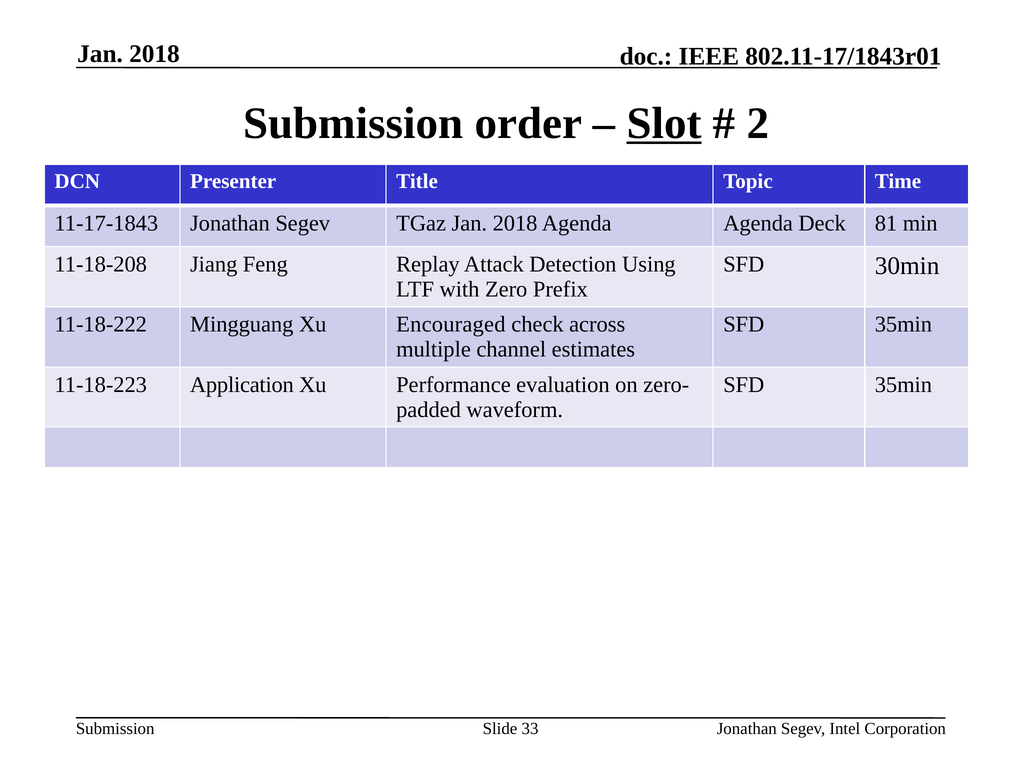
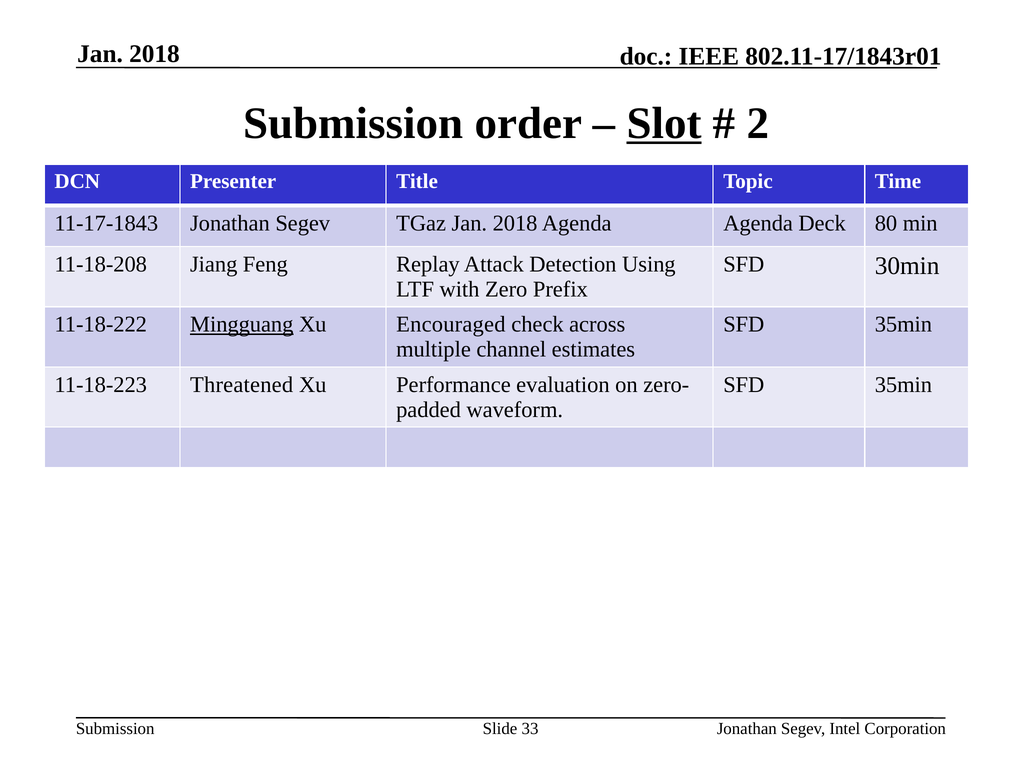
81: 81 -> 80
Mingguang underline: none -> present
Application: Application -> Threatened
